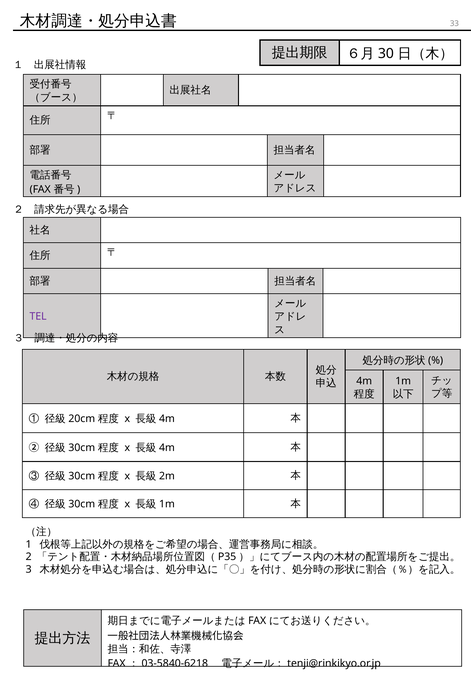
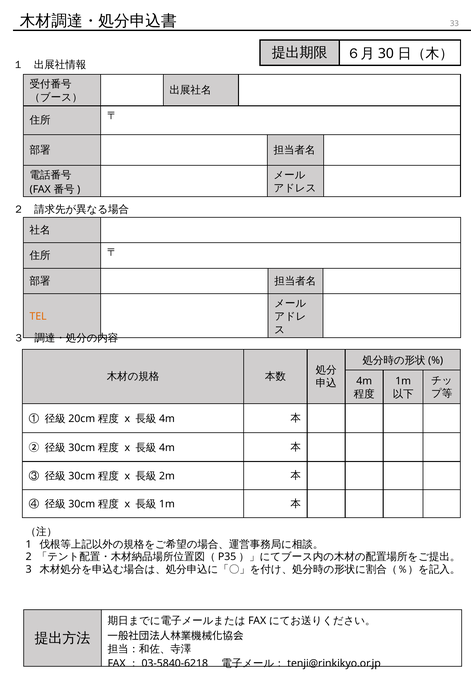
TEL colour: purple -> orange
